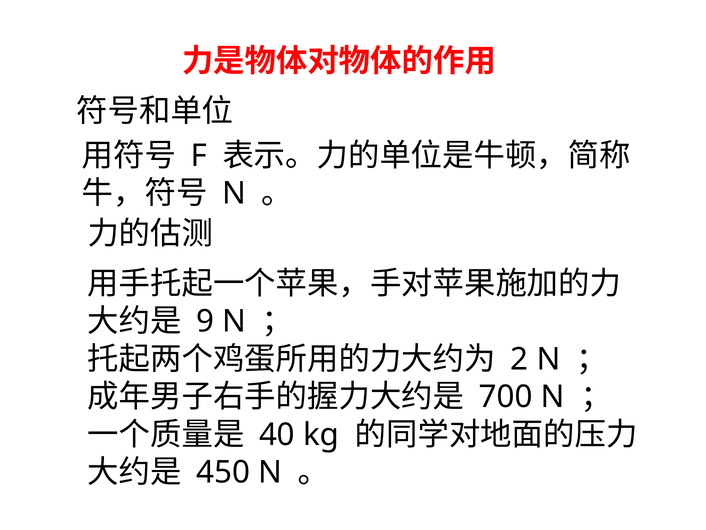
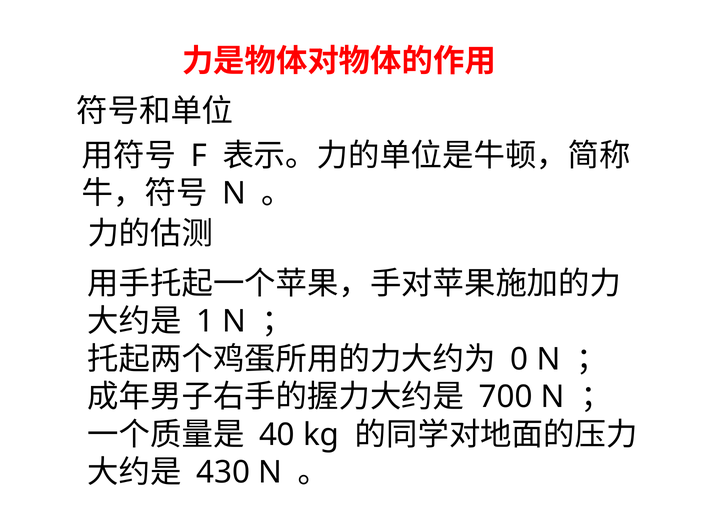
9: 9 -> 1
2: 2 -> 0
450: 450 -> 430
